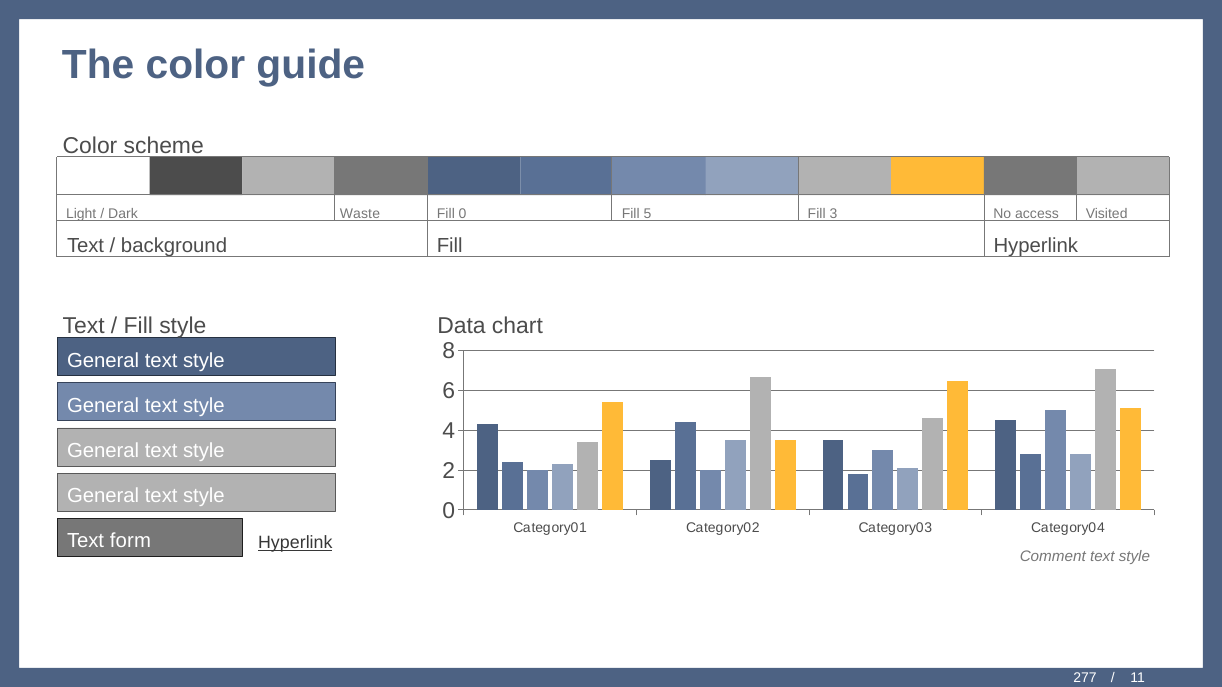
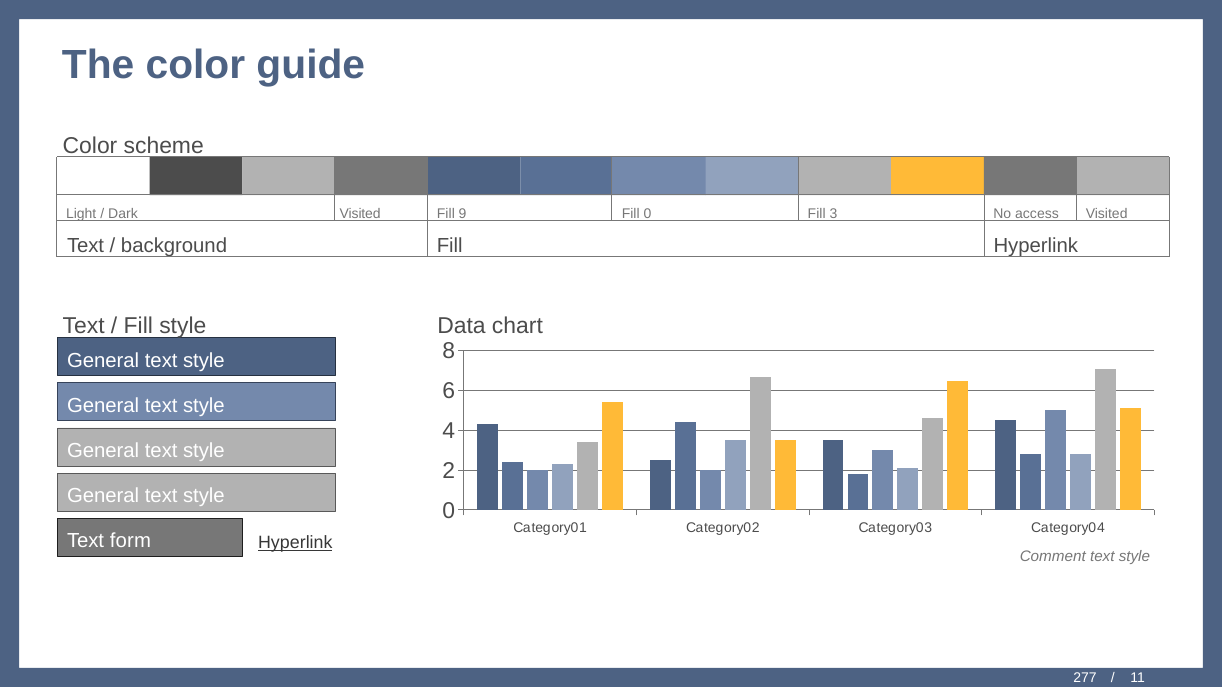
Waste at (360, 214): Waste -> Visited
Fill 0: 0 -> 9
Fill 5: 5 -> 0
